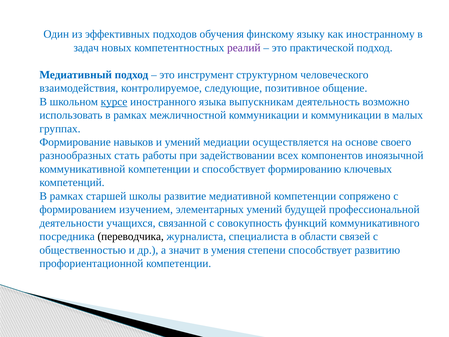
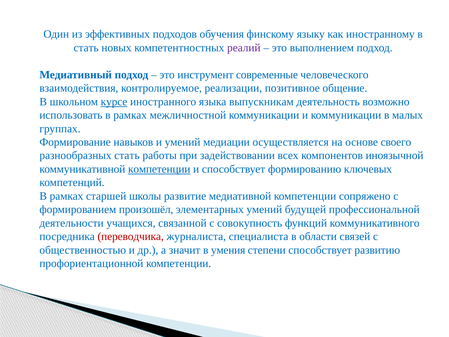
задач at (86, 48): задач -> стать
практической: практической -> выполнением
структурном: структурном -> современные
следующие: следующие -> реализации
компетенции at (159, 169) underline: none -> present
изучением: изучением -> произошёл
переводчика colour: black -> red
